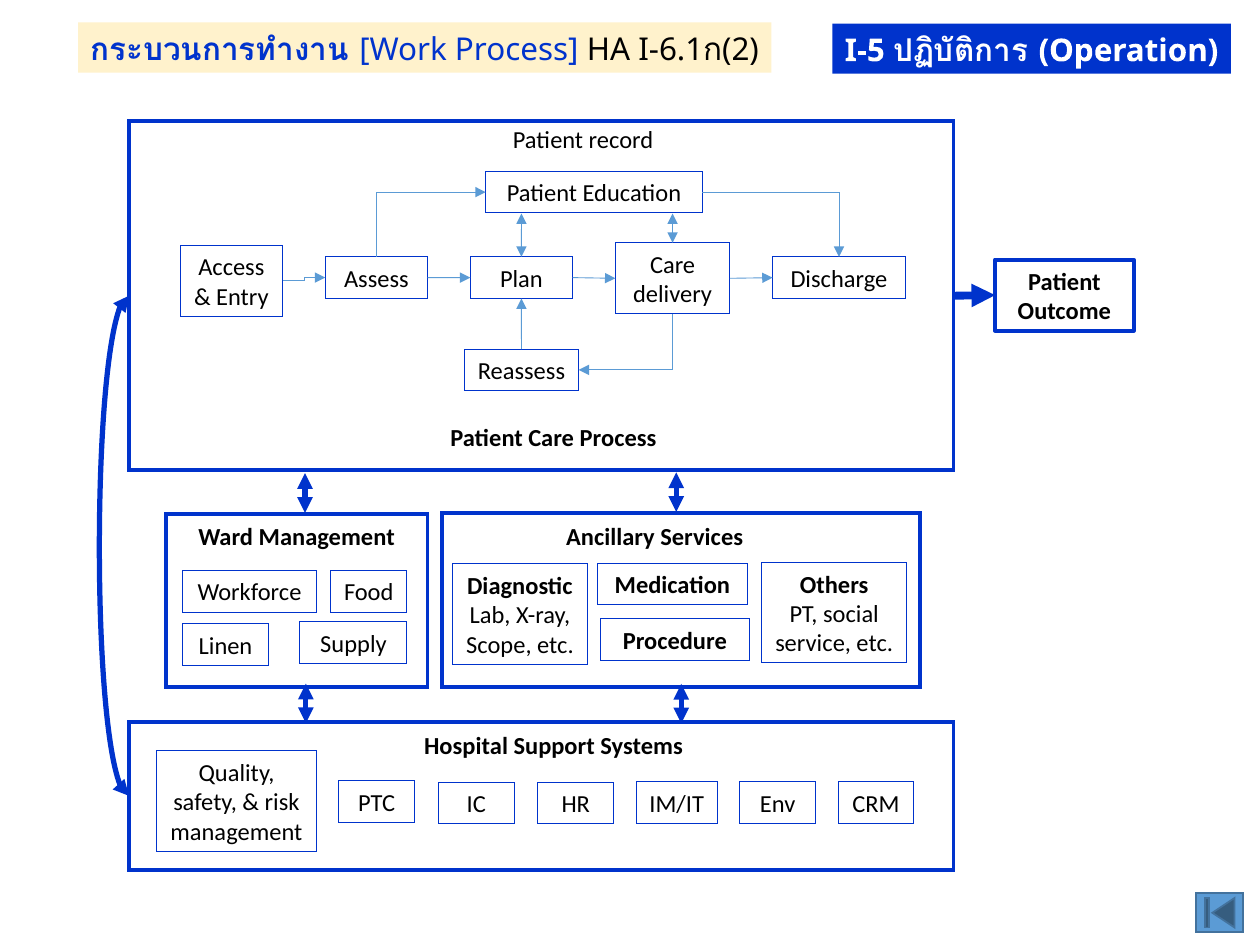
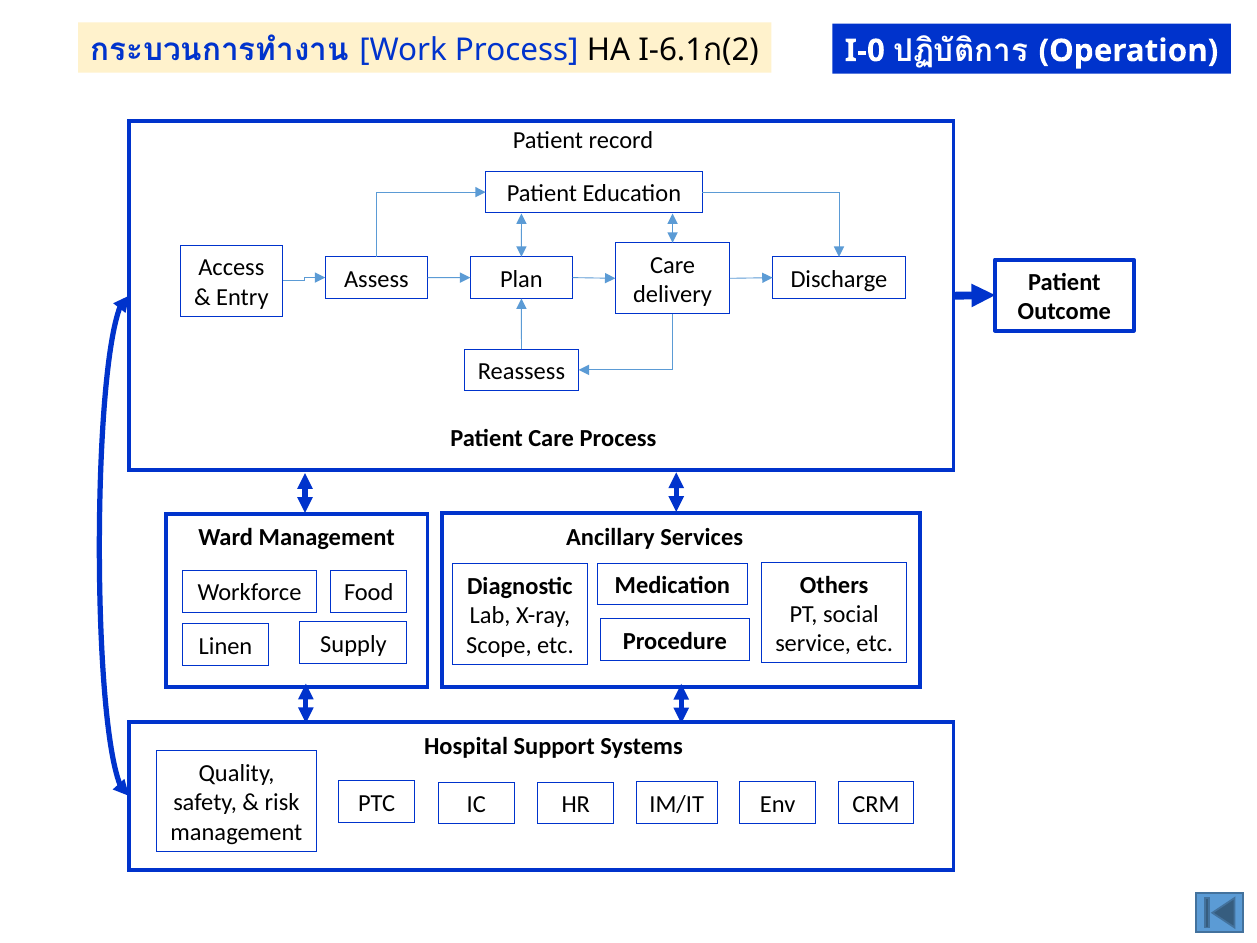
I-5: I-5 -> I-0
